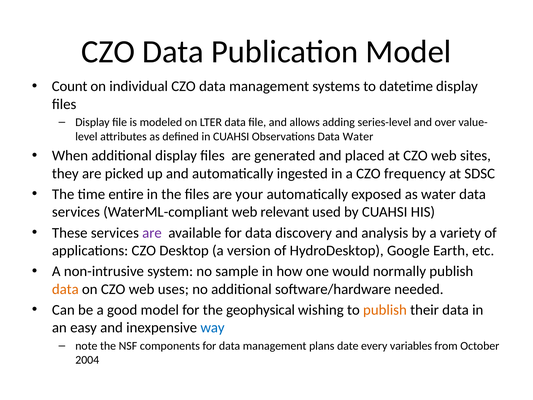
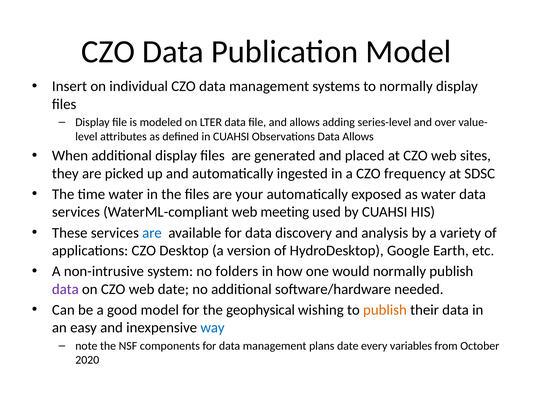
Count: Count -> Insert
to datetime: datetime -> normally
Data Water: Water -> Allows
time entire: entire -> water
relevant: relevant -> meeting
are at (152, 233) colour: purple -> blue
sample: sample -> folders
data at (65, 289) colour: orange -> purple
web uses: uses -> date
2004: 2004 -> 2020
